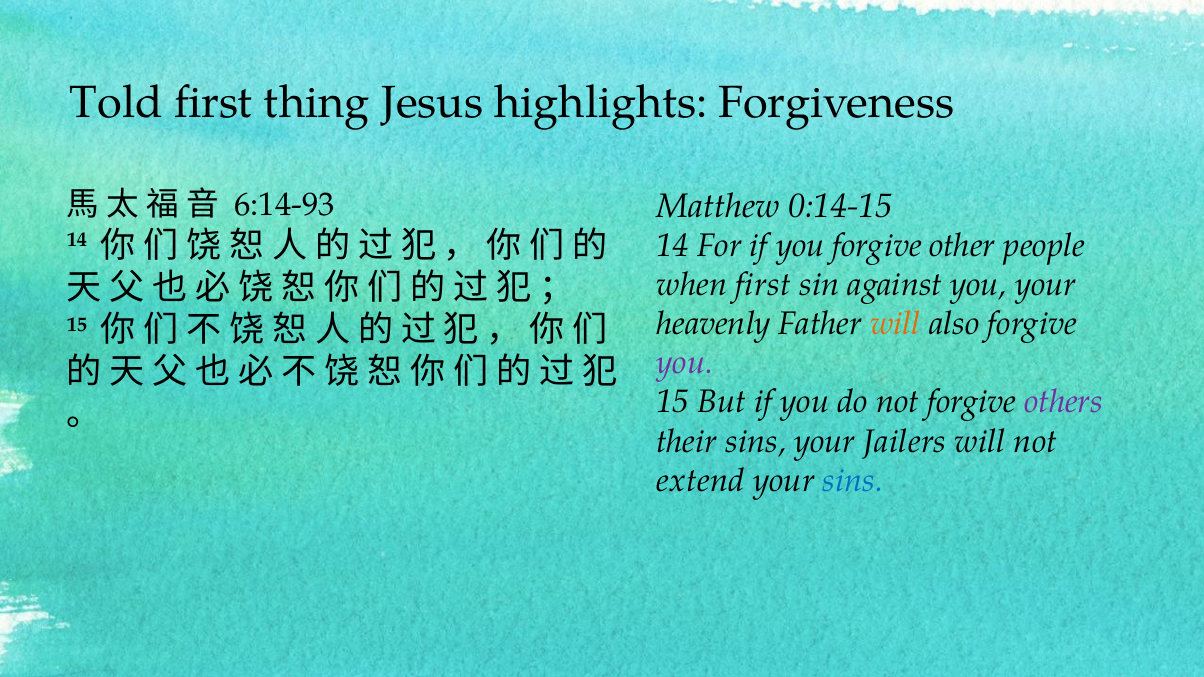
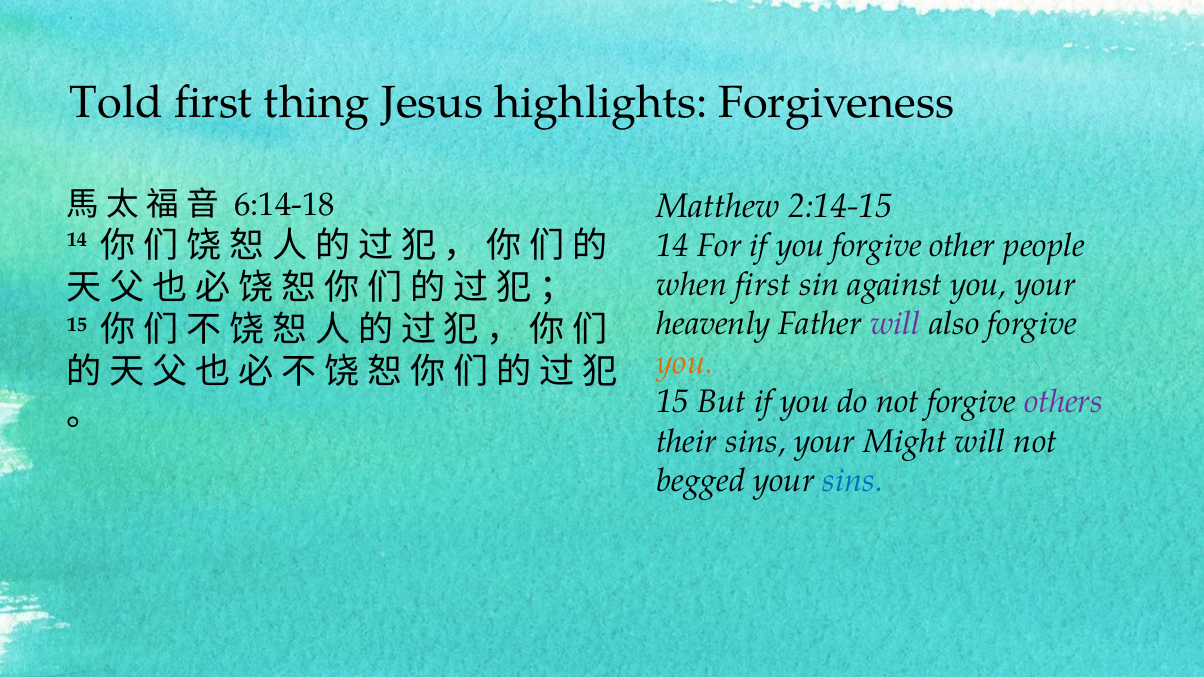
6:14-93: 6:14-93 -> 6:14-18
0:14-15: 0:14-15 -> 2:14-15
will at (895, 324) colour: orange -> purple
you at (685, 363) colour: purple -> orange
Jailers: Jailers -> Might
extend: extend -> begged
